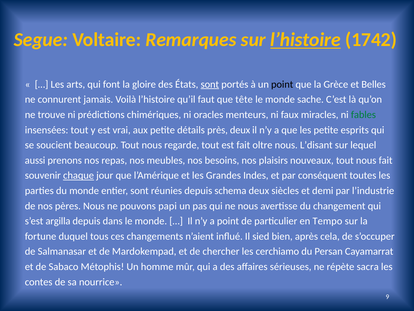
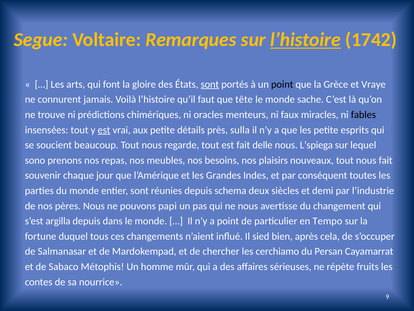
Belles: Belles -> Vraye
fables colour: green -> black
est at (104, 130) underline: none -> present
près deux: deux -> sulla
oltre: oltre -> delle
L’disant: L’disant -> L’spiega
aussi: aussi -> sono
chaque underline: present -> none
sacra: sacra -> fruits
